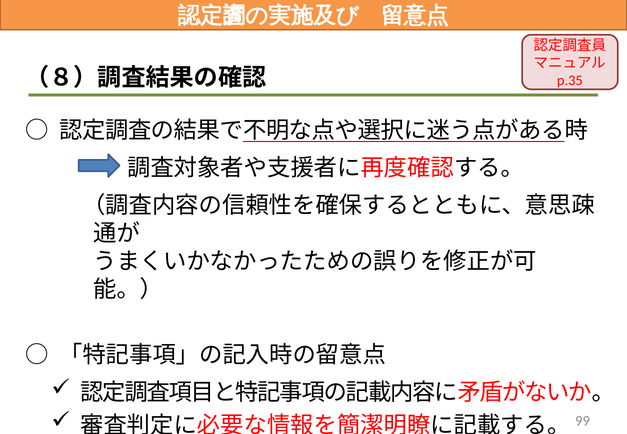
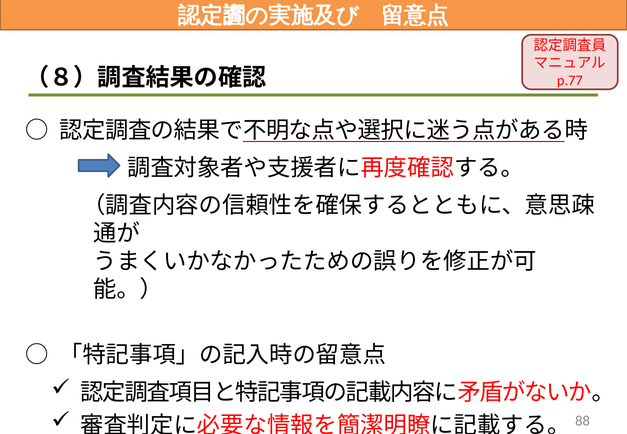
p.35: p.35 -> p.77
99: 99 -> 88
